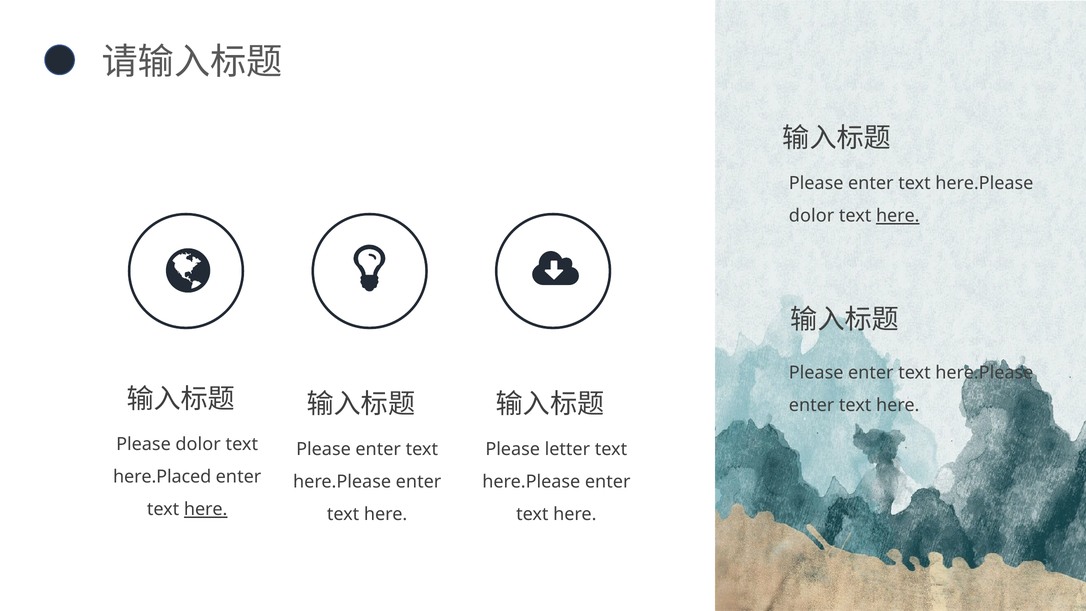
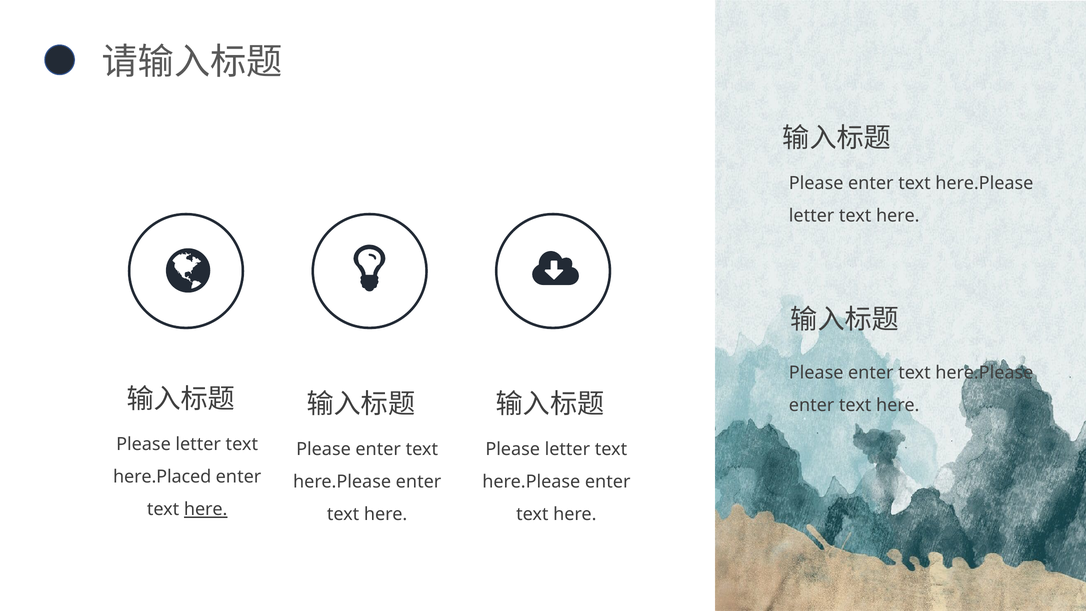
dolor at (812, 216): dolor -> letter
here at (898, 216) underline: present -> none
dolor at (198, 444): dolor -> letter
